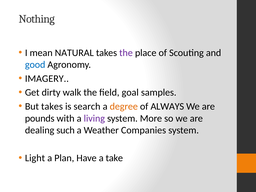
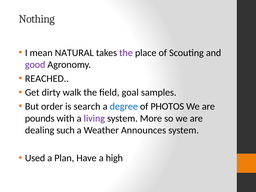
good colour: blue -> purple
IMAGERY: IMAGERY -> REACHED
But takes: takes -> order
degree colour: orange -> blue
ALWAYS: ALWAYS -> PHOTOS
Companies: Companies -> Announces
Light: Light -> Used
take: take -> high
